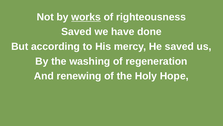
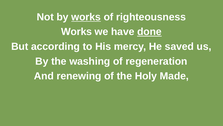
Saved at (76, 32): Saved -> Works
done underline: none -> present
Hope: Hope -> Made
